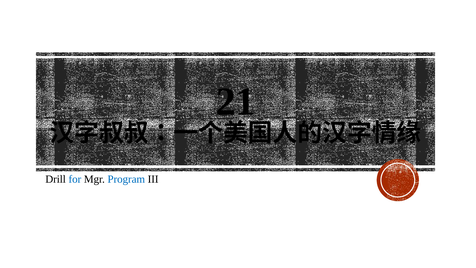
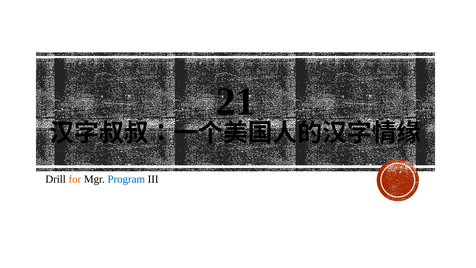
for colour: blue -> orange
